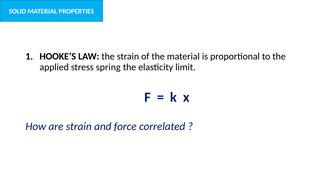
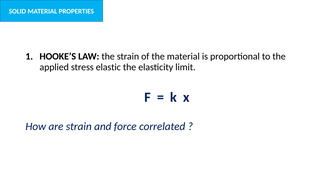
spring: spring -> elastic
